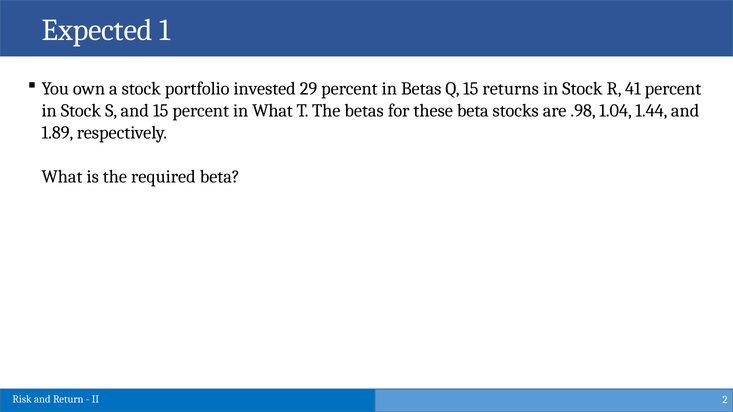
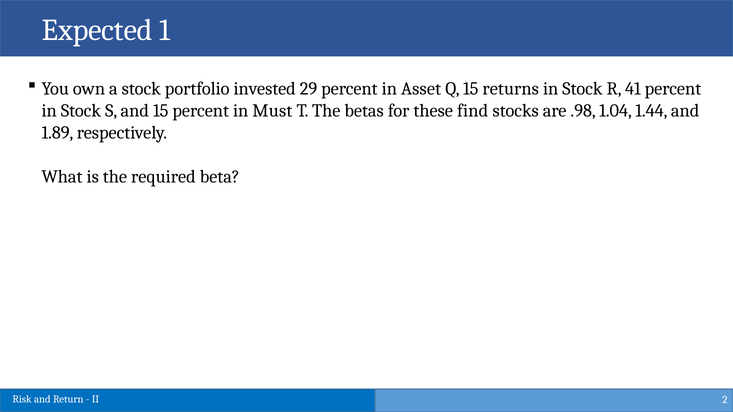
in Betas: Betas -> Asset
in What: What -> Must
these beta: beta -> find
